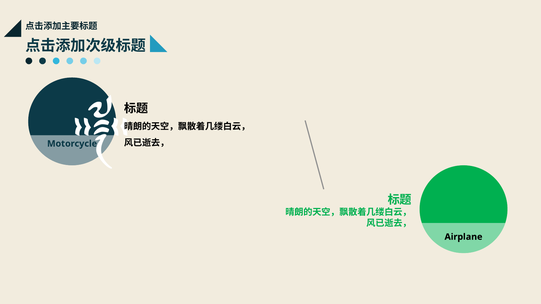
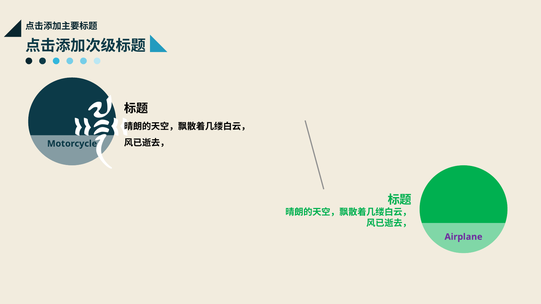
Airplane colour: black -> purple
